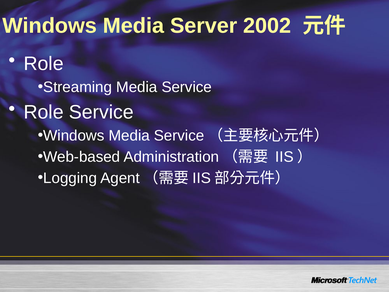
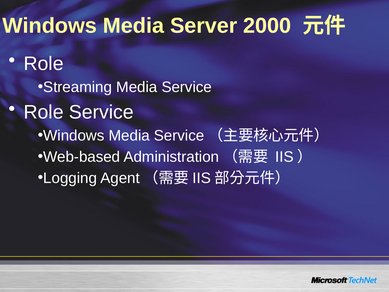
2002: 2002 -> 2000
